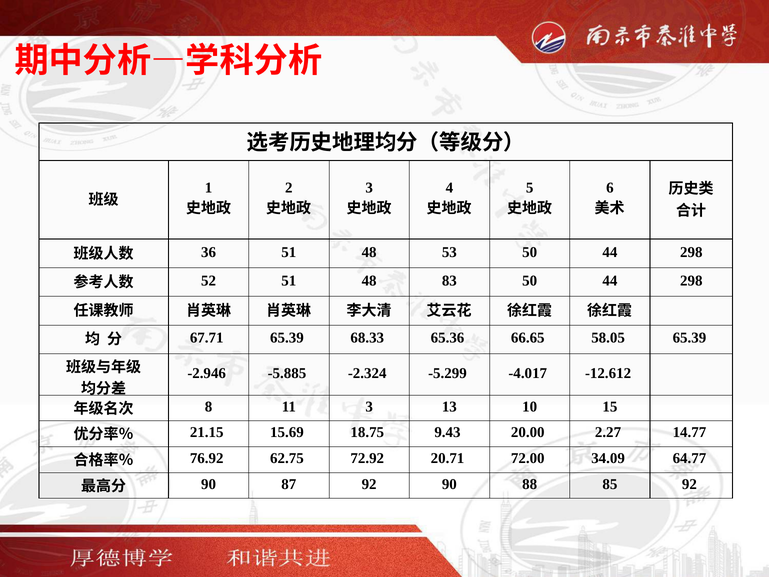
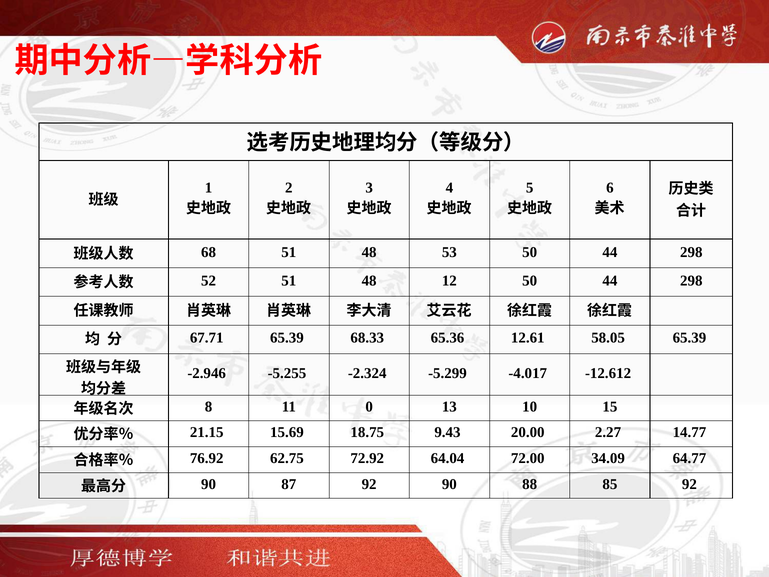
36: 36 -> 68
83: 83 -> 12
66.65: 66.65 -> 12.61
-5.885: -5.885 -> -5.255
11 3: 3 -> 0
20.71: 20.71 -> 64.04
